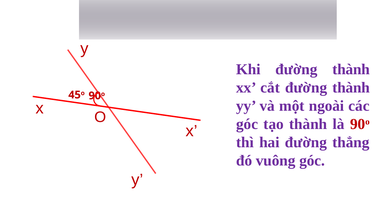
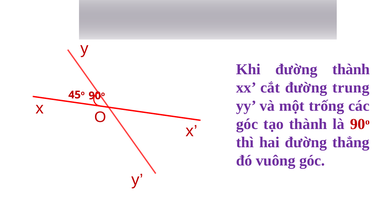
cắt đường thành: thành -> trung
ngoài: ngoài -> trống
